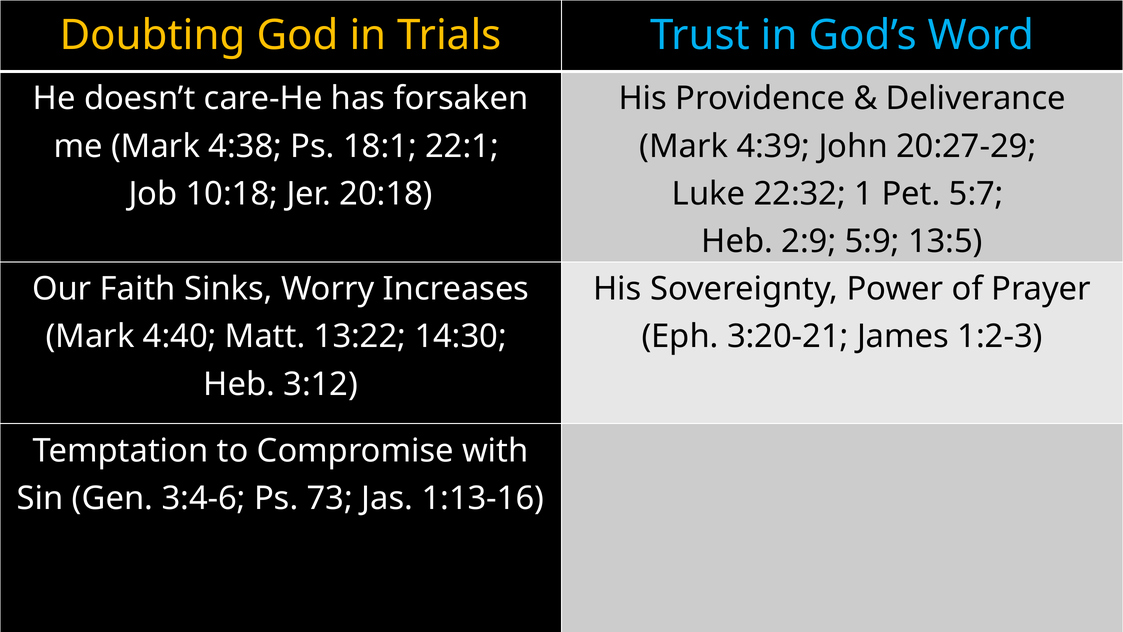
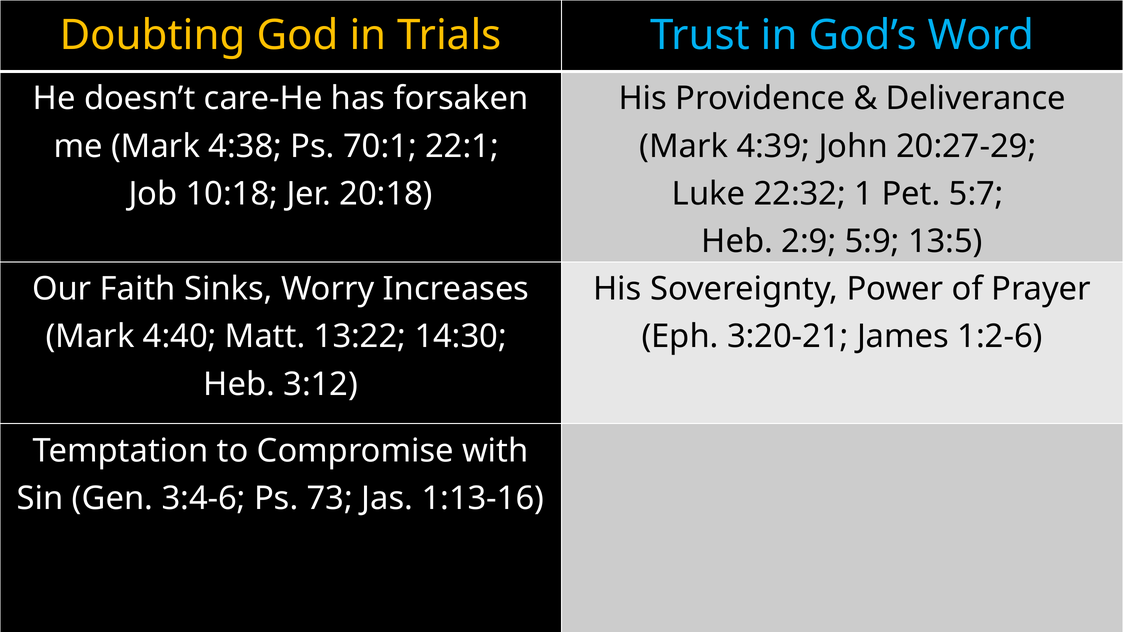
18:1: 18:1 -> 70:1
1:2-3: 1:2-3 -> 1:2-6
